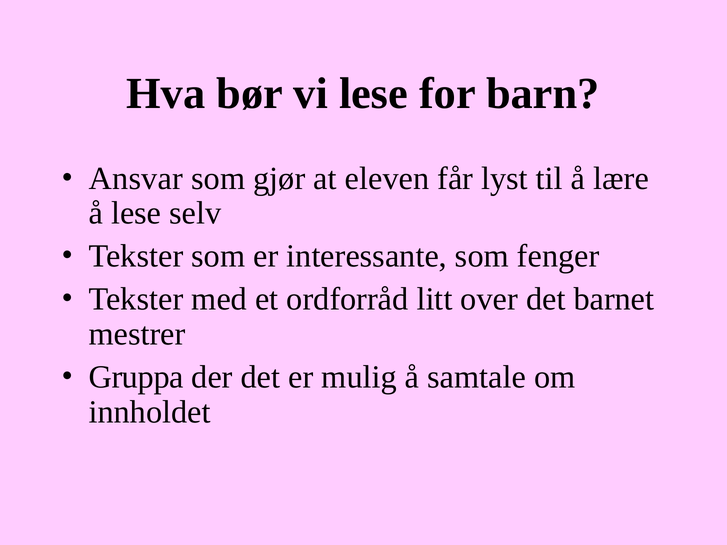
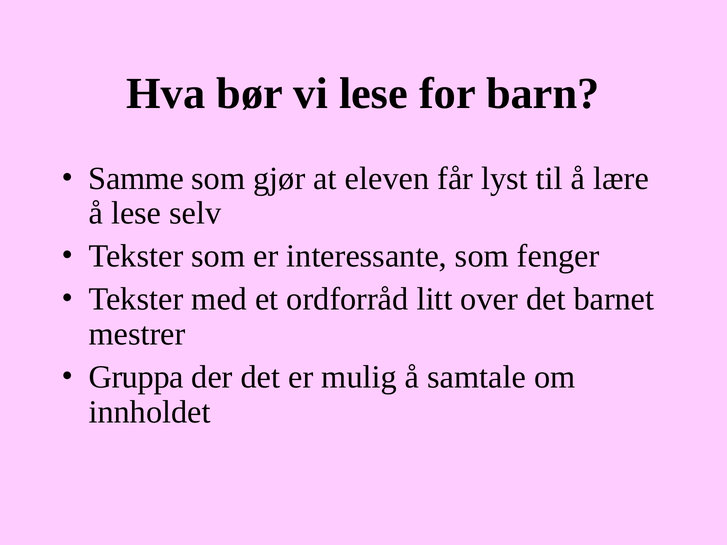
Ansvar: Ansvar -> Samme
